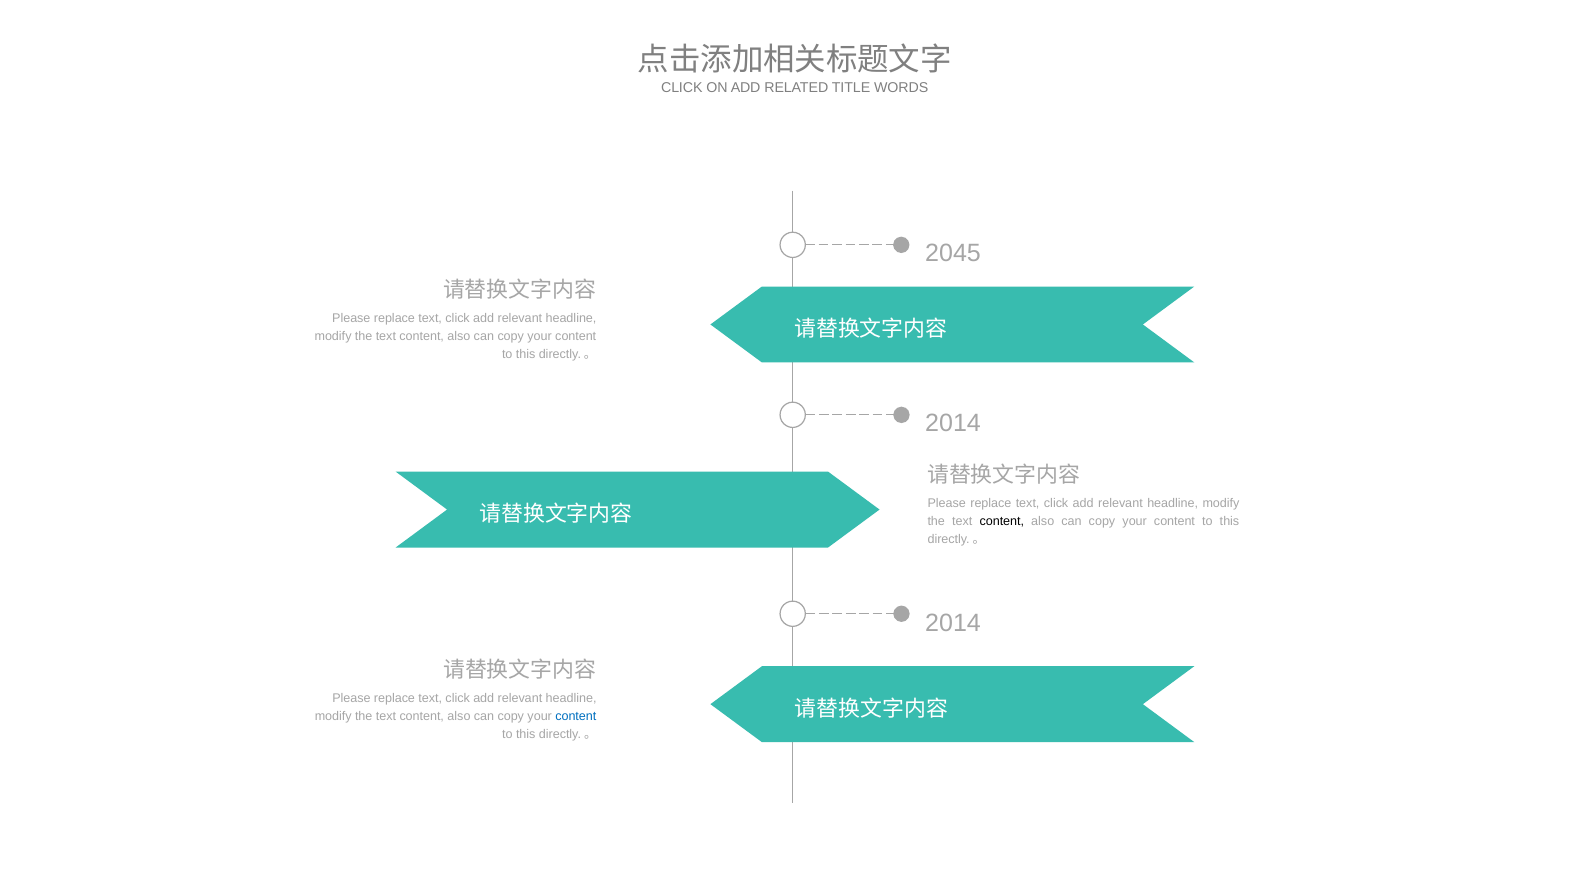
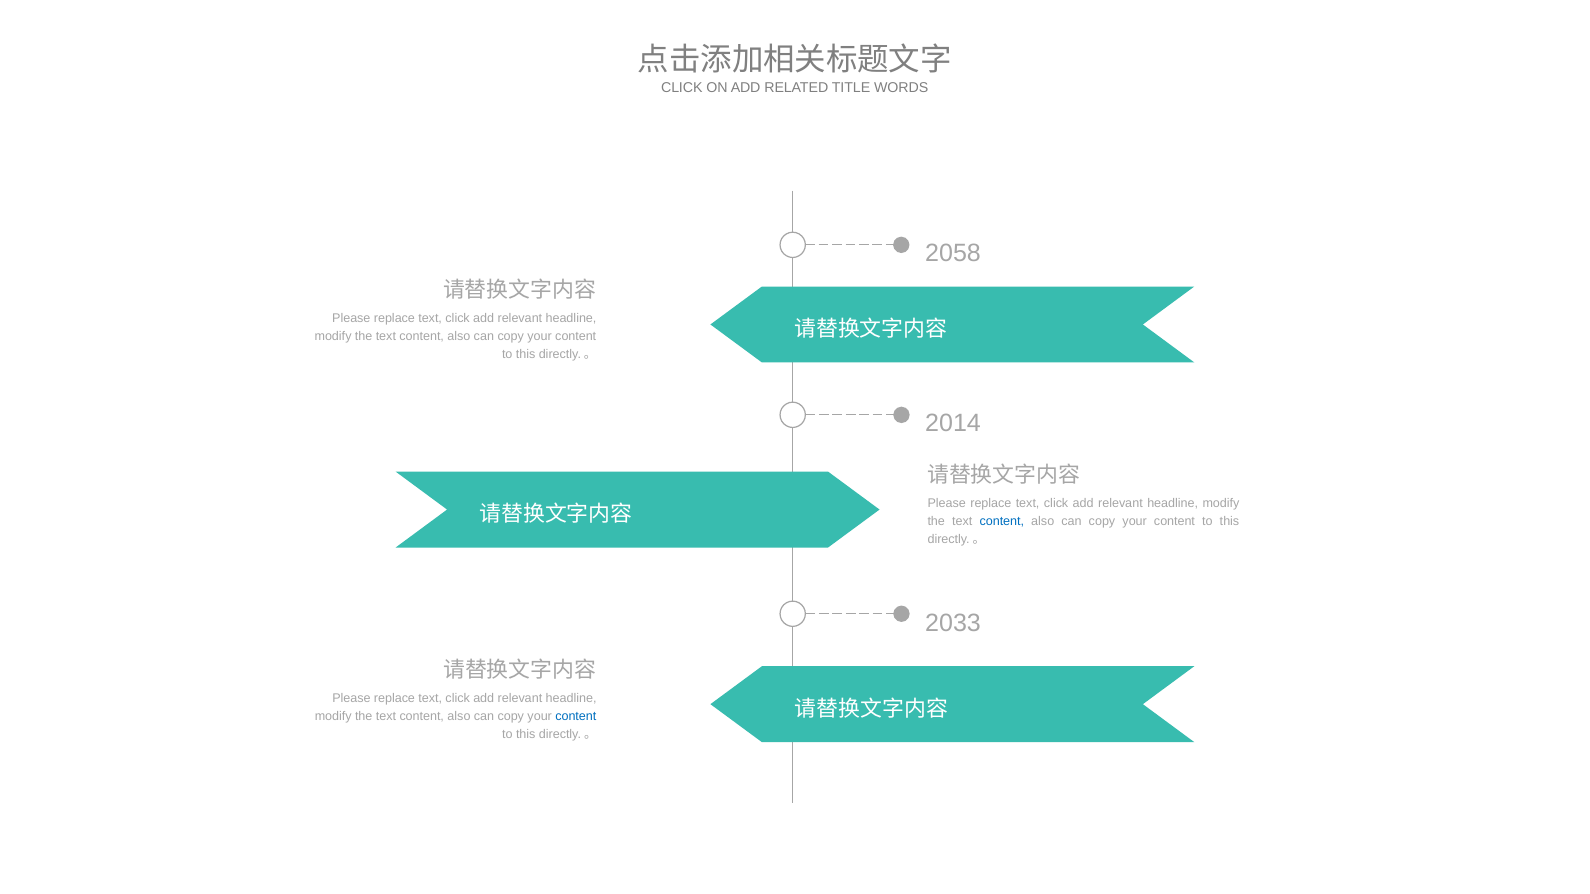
2045: 2045 -> 2058
content at (1002, 522) colour: black -> blue
2014 at (953, 624): 2014 -> 2033
